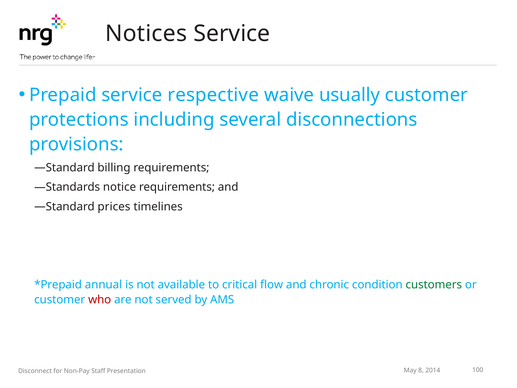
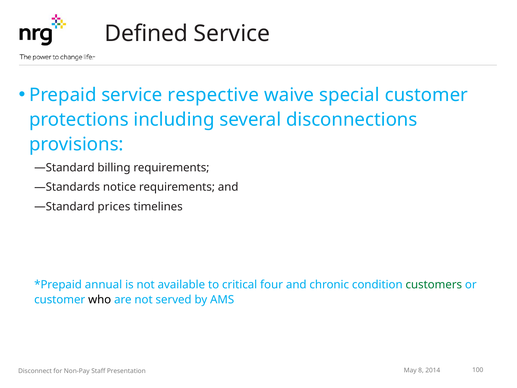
Notices: Notices -> Defined
usually: usually -> special
flow: flow -> four
who colour: red -> black
